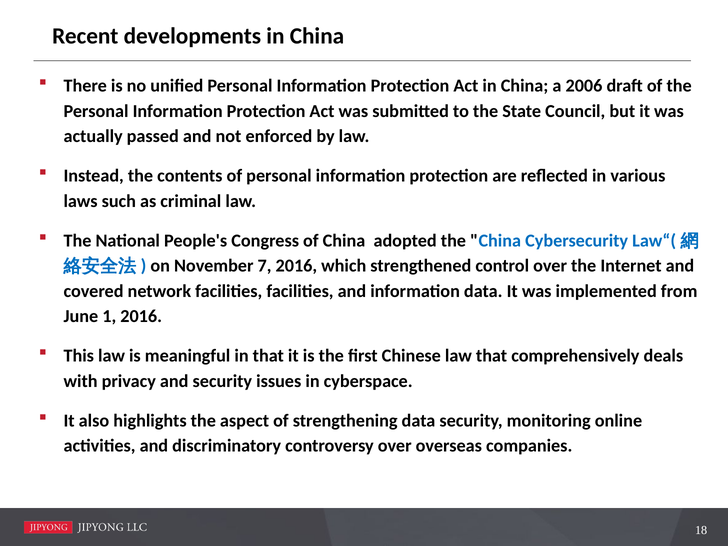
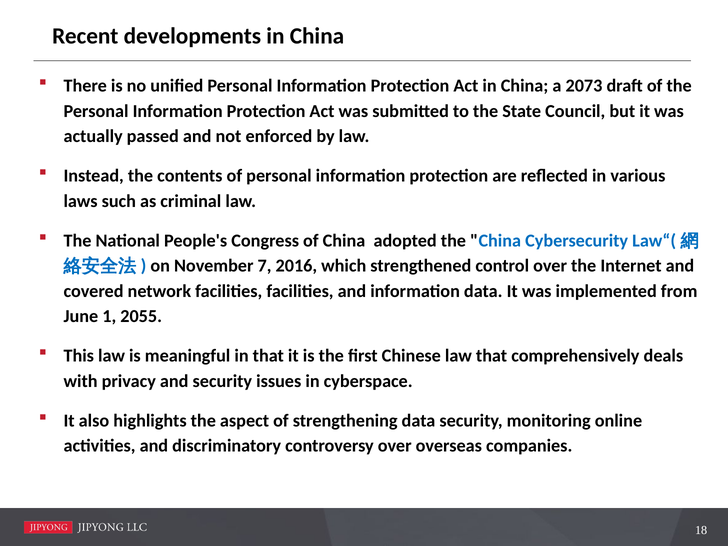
2006: 2006 -> 2073
1 2016: 2016 -> 2055
